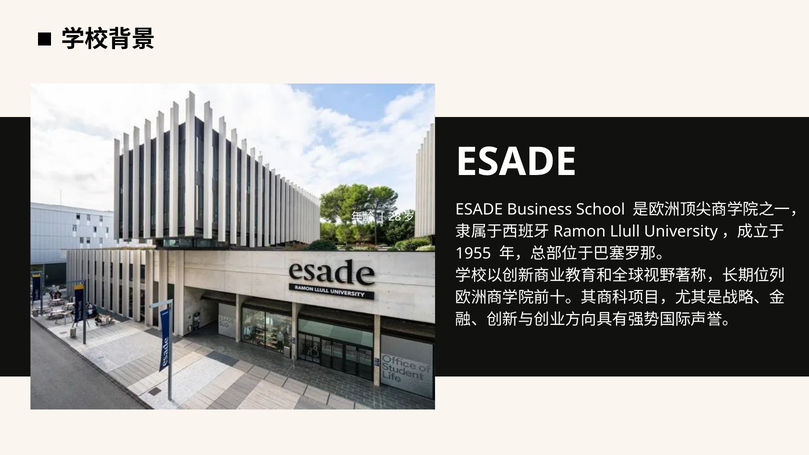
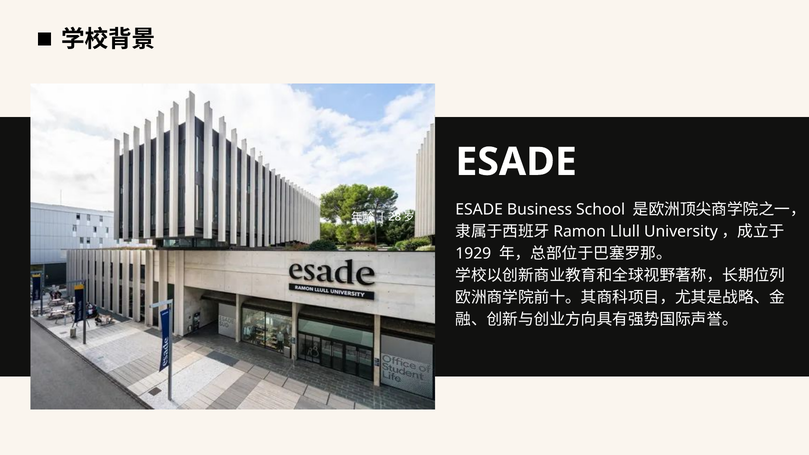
1955: 1955 -> 1929
